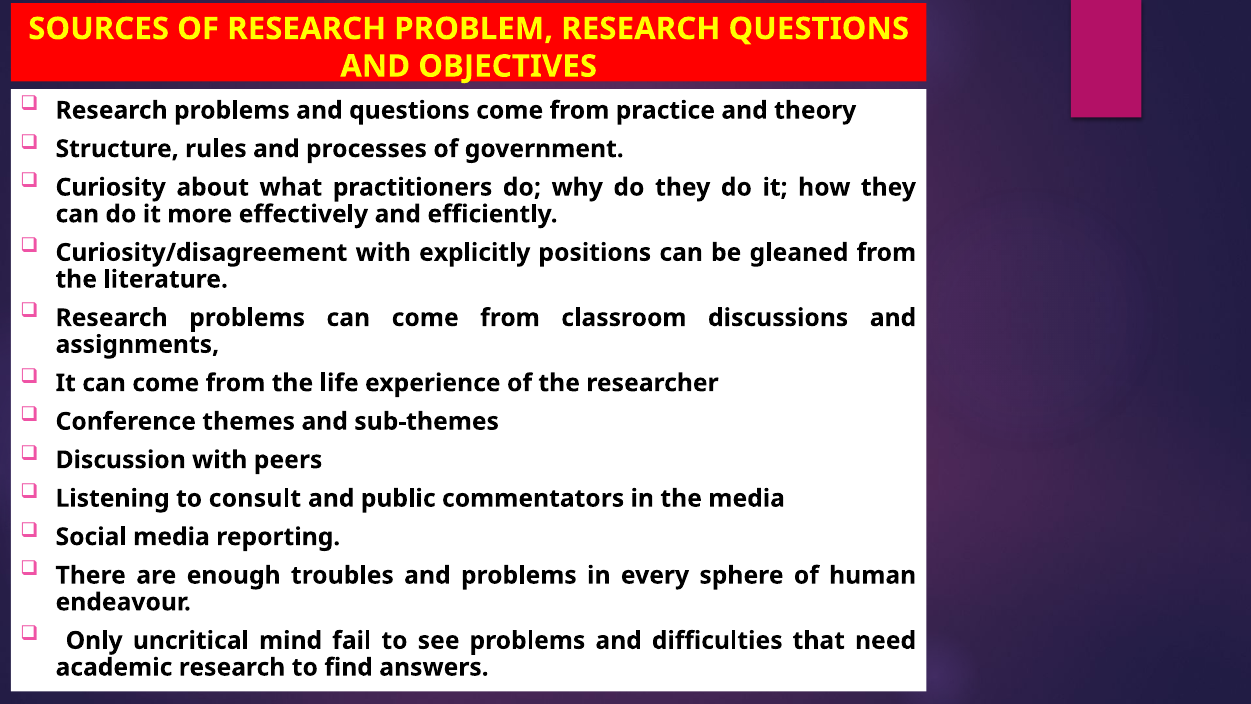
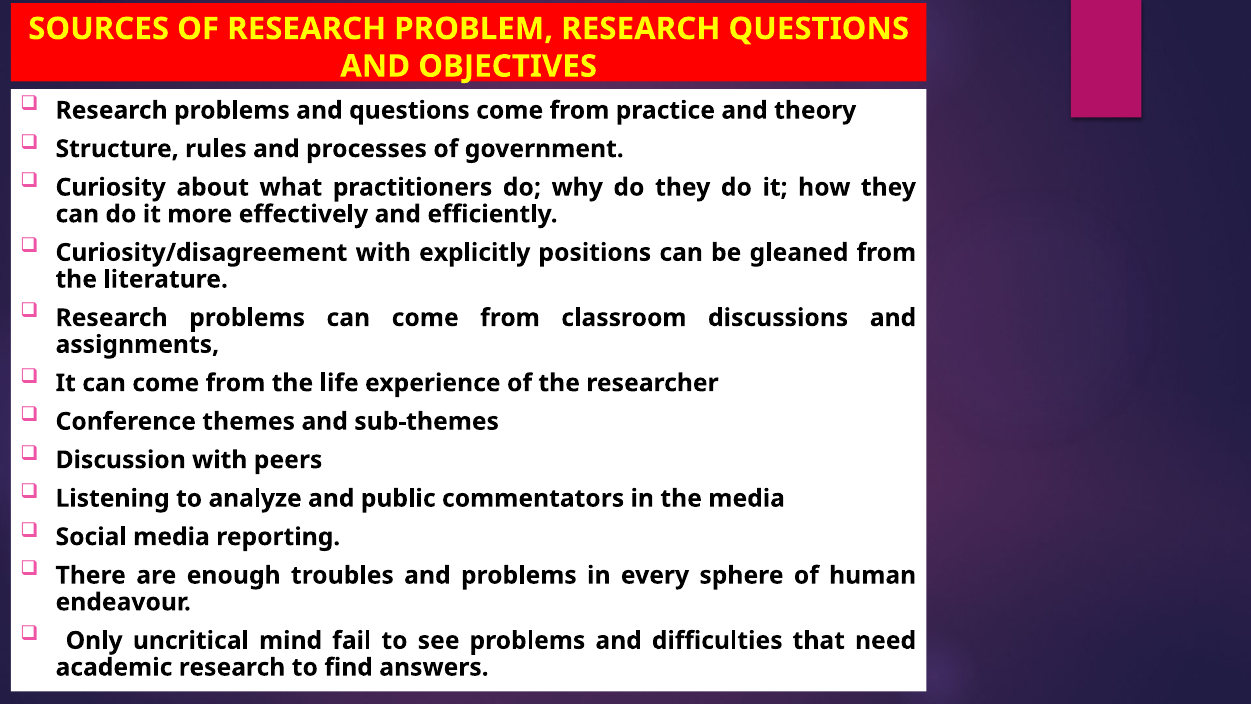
consult: consult -> analyze
